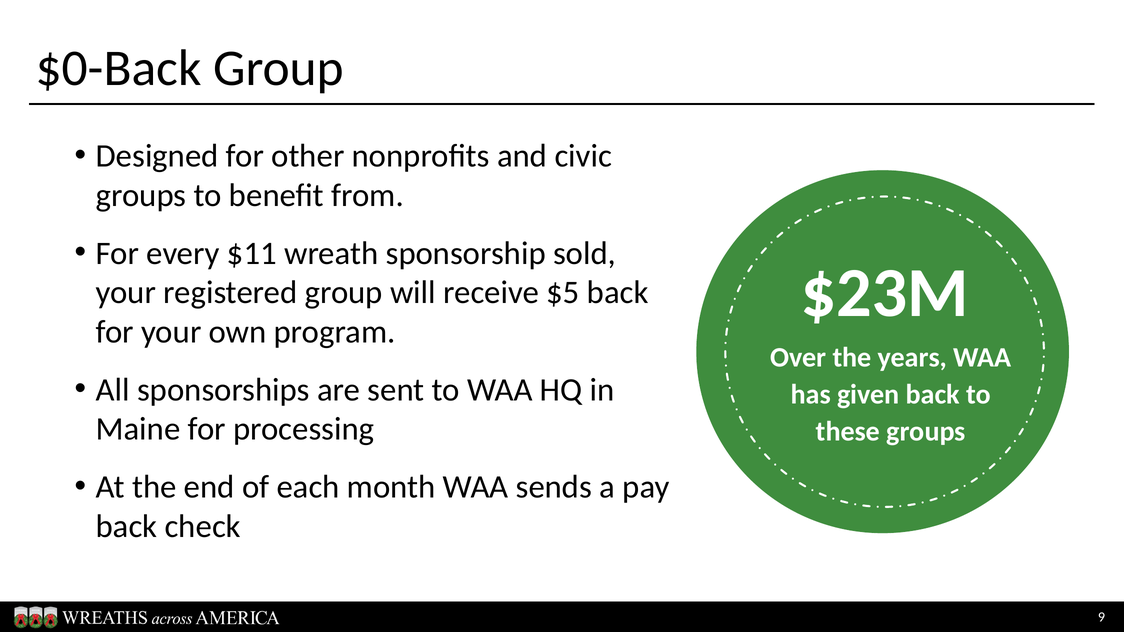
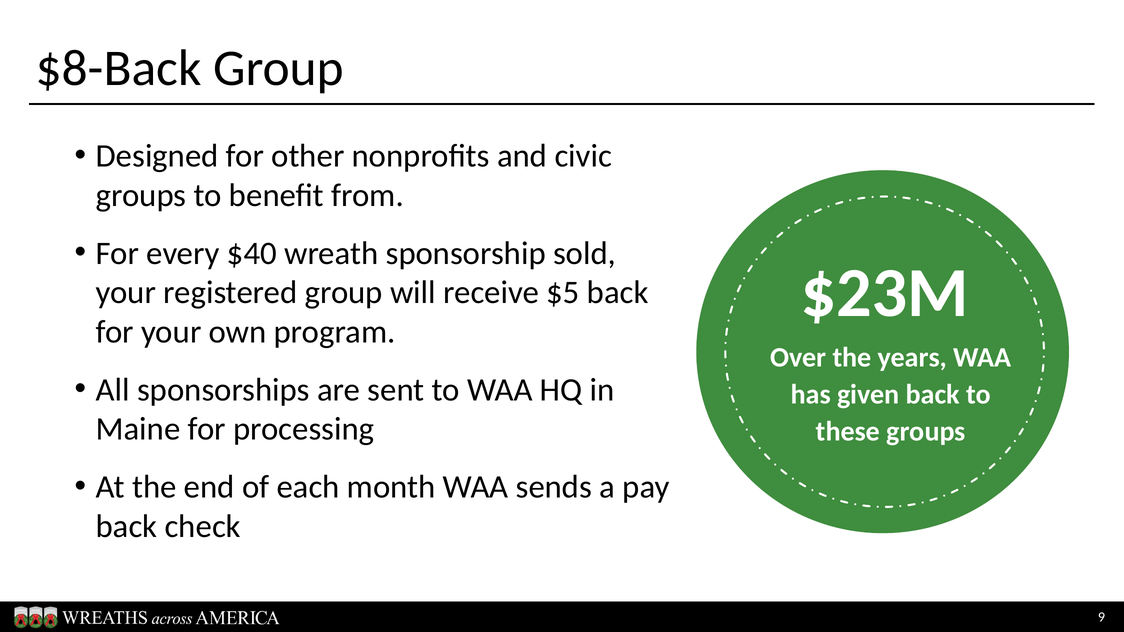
$0-Back: $0-Back -> $8-Back
$11: $11 -> $40
